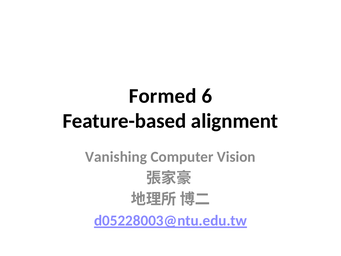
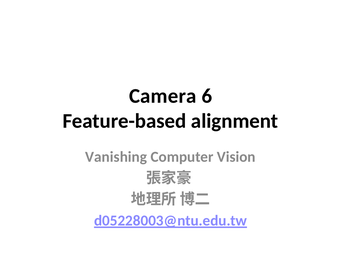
Formed: Formed -> Camera
